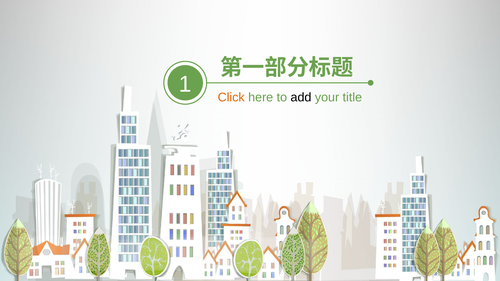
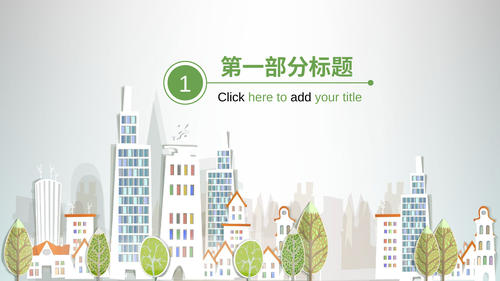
Click colour: orange -> black
